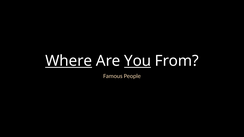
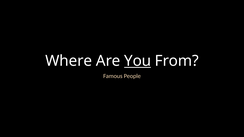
Where underline: present -> none
